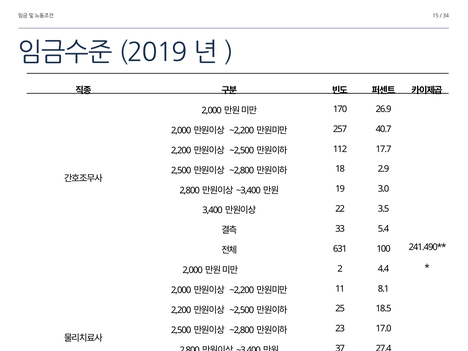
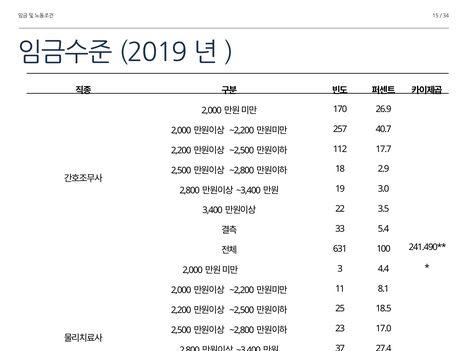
2: 2 -> 3
